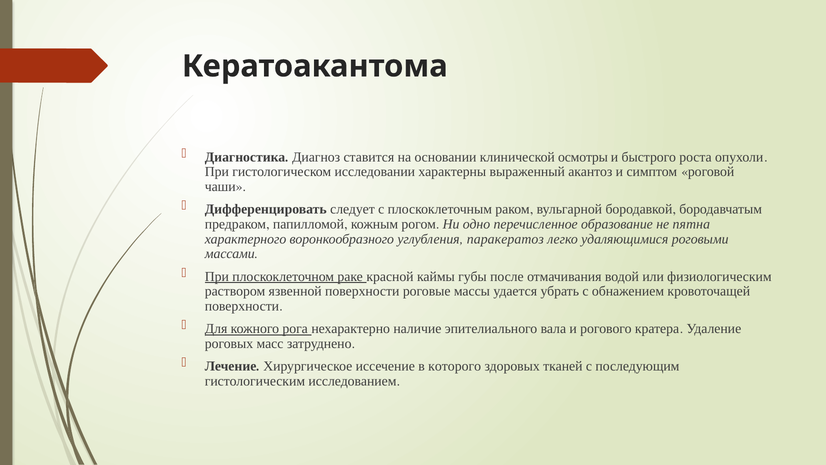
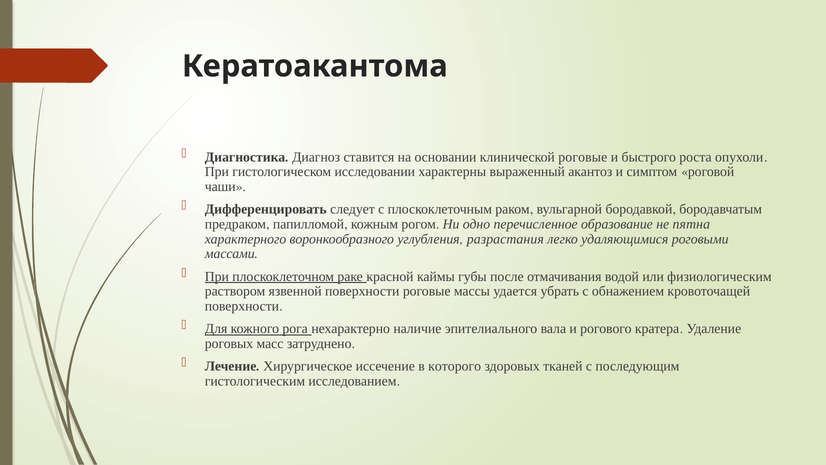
клинической осмотры: осмотры -> роговые
паракератоз: паракератоз -> разрастания
